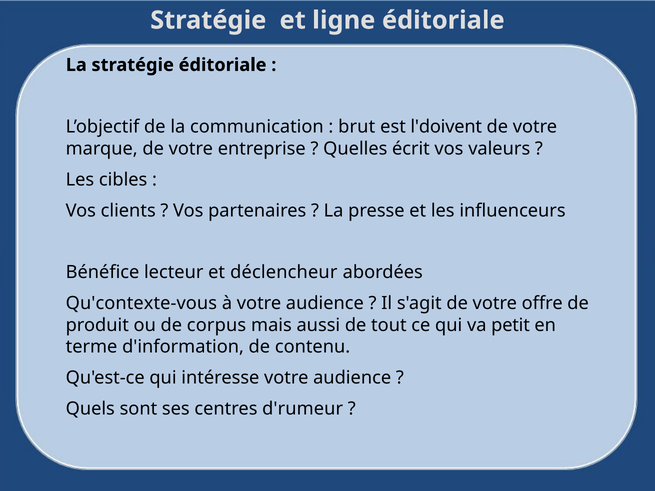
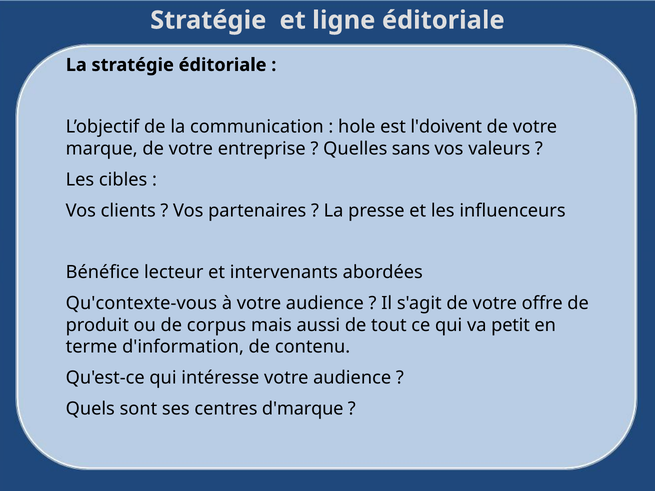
brut: brut -> hole
écrit: écrit -> sans
déclencheur: déclencheur -> intervenants
d'rumeur: d'rumeur -> d'marque
